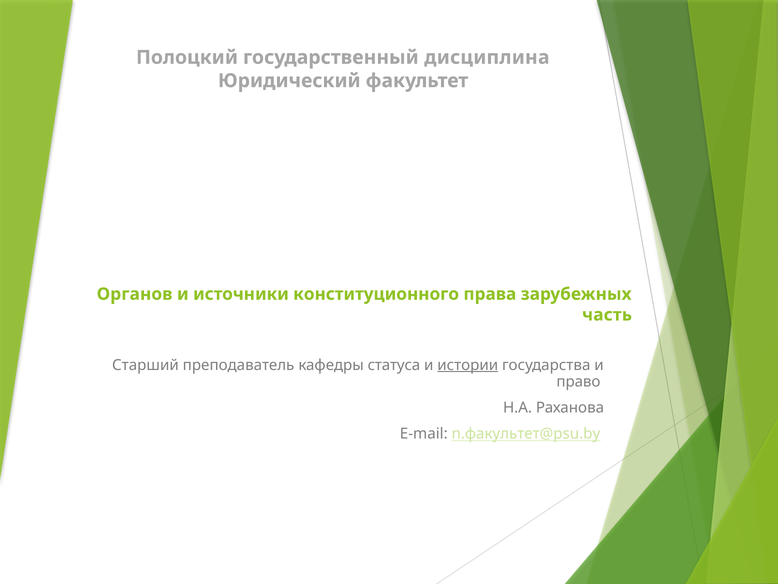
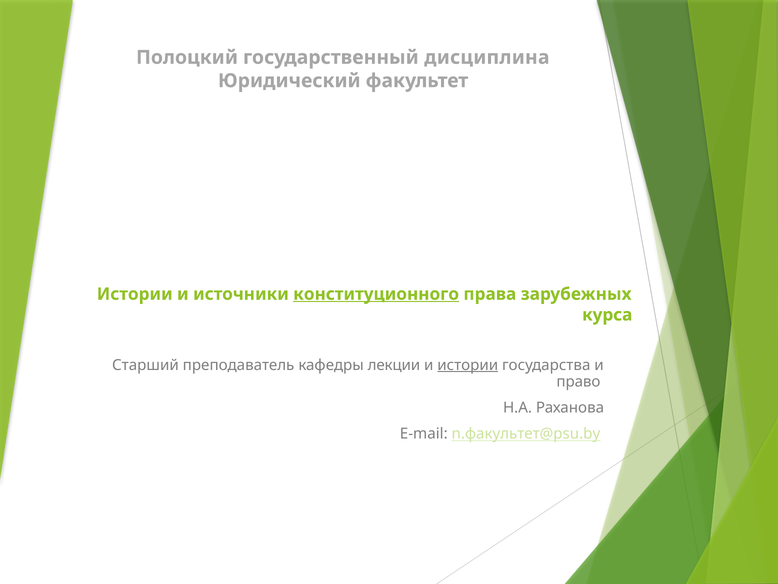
Органов at (135, 294): Органов -> Истории
конституционного underline: none -> present
часть: часть -> курса
статуса: статуса -> лекции
